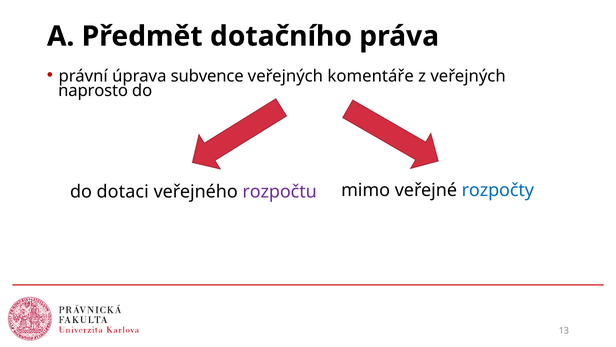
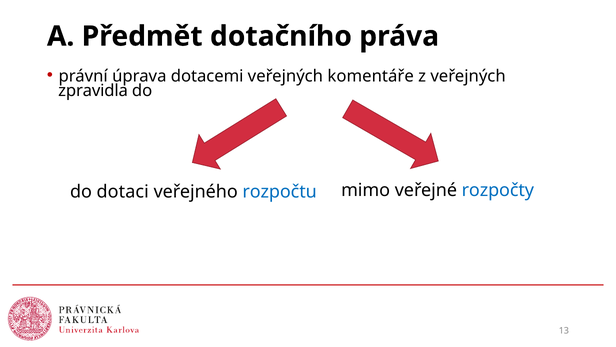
subvence: subvence -> dotacemi
naprosto: naprosto -> zpravidla
rozpočtu colour: purple -> blue
